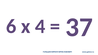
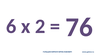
4: 4 -> 2
37: 37 -> 76
